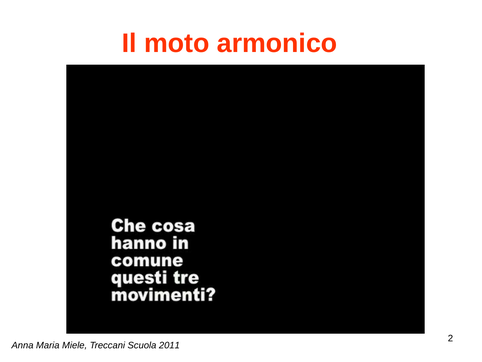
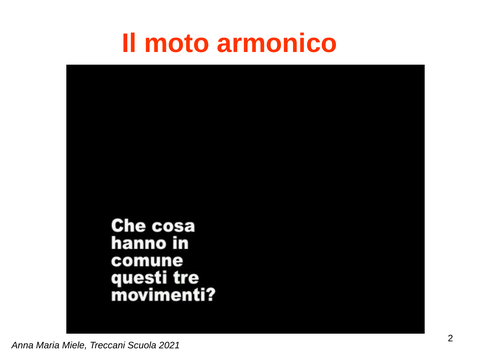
2011: 2011 -> 2021
